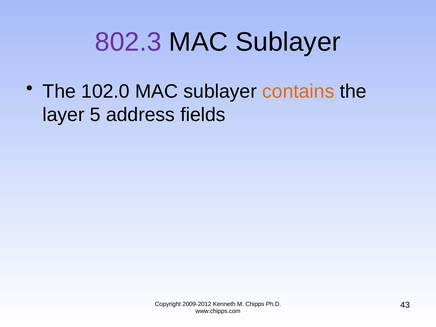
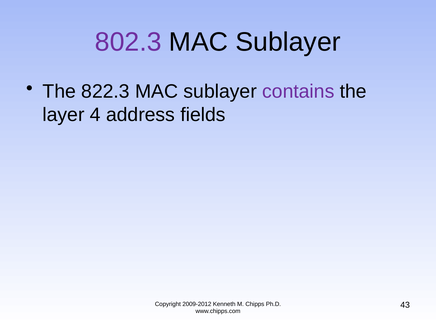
102.0: 102.0 -> 822.3
contains colour: orange -> purple
5: 5 -> 4
